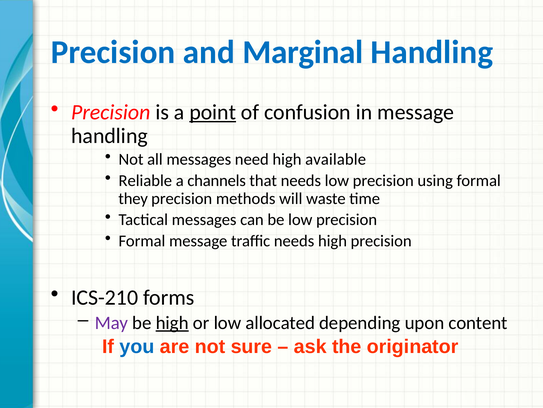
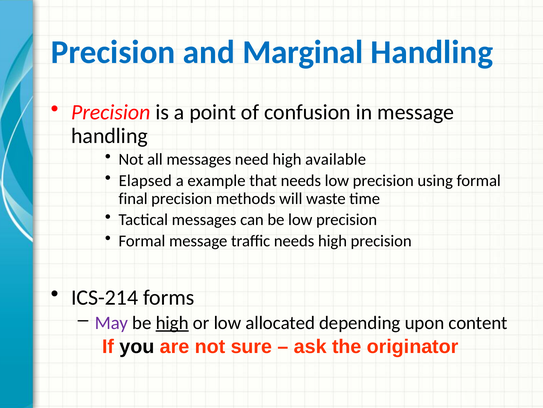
point underline: present -> none
Reliable: Reliable -> Elapsed
channels: channels -> example
they: they -> final
ICS-210: ICS-210 -> ICS-214
you colour: blue -> black
